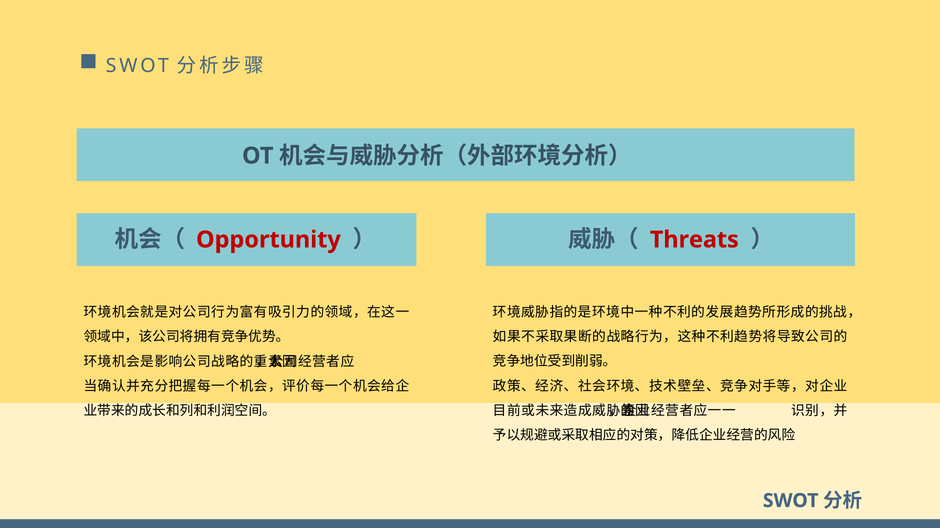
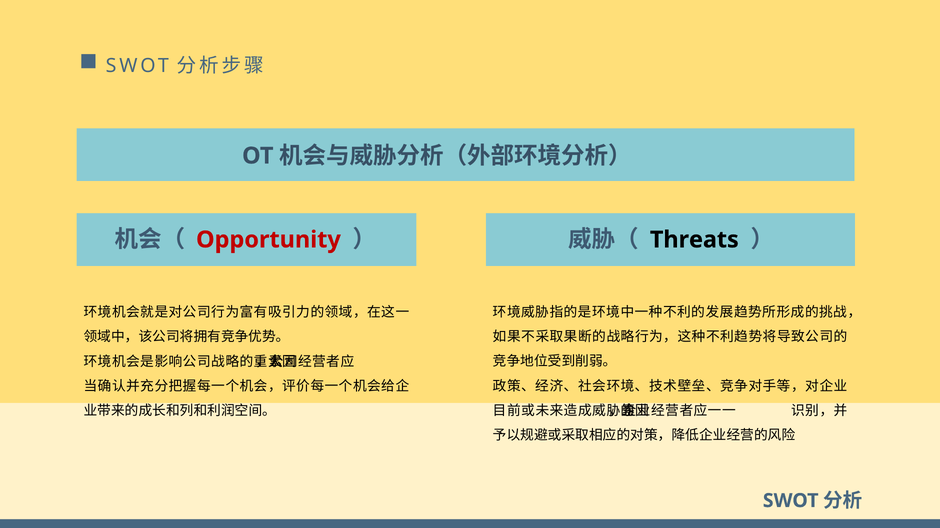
Threats colour: red -> black
